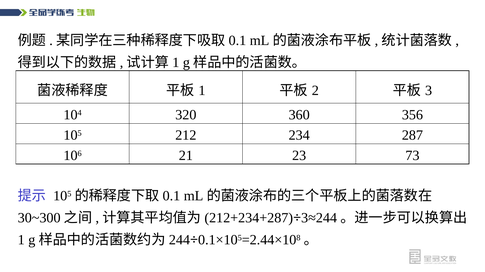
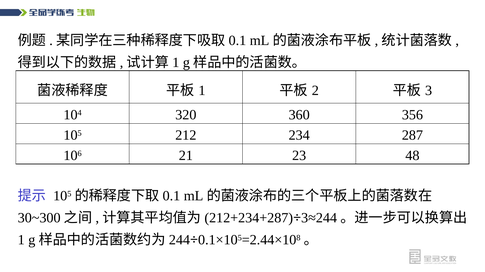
73: 73 -> 48
